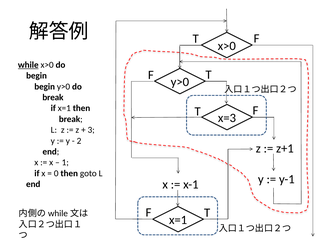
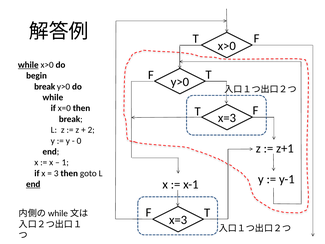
begin at (45, 86): begin -> break
break at (53, 97): break -> while
if x=1: x=1 -> x=0
3: 3 -> 2
2: 2 -> 0
0: 0 -> 3
end at (33, 184) underline: none -> present
x=1 at (178, 220): x=1 -> x=3
